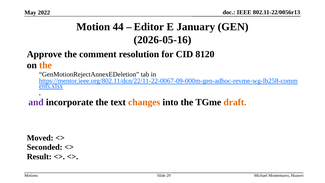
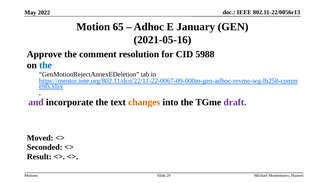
44: 44 -> 65
Editor: Editor -> Adhoc
2026-05-16: 2026-05-16 -> 2021-05-16
8120: 8120 -> 5988
the at (45, 65) colour: orange -> blue
draft colour: orange -> purple
